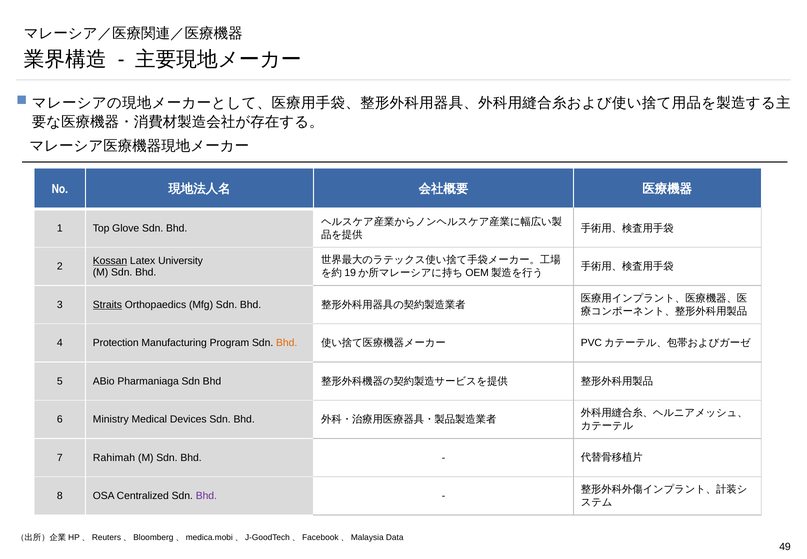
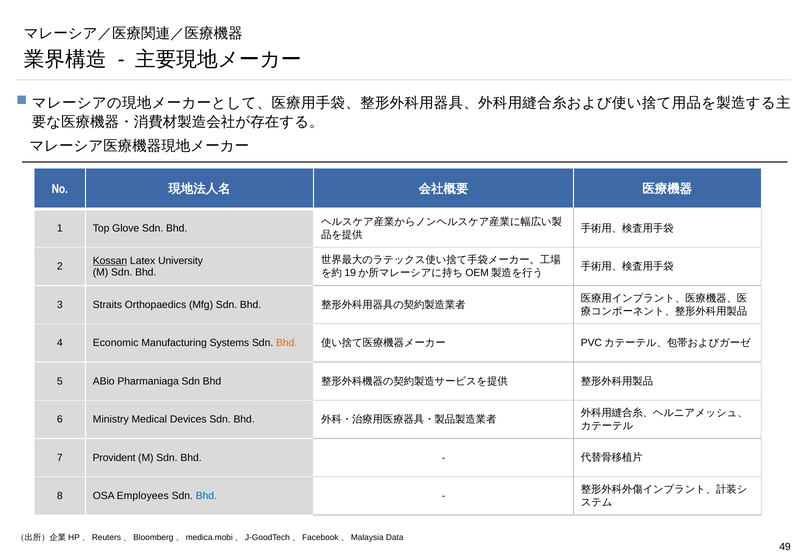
Straits underline: present -> none
Protection: Protection -> Economic
Program: Program -> Systems
Rahimah: Rahimah -> Provident
Centralized: Centralized -> Employees
Bhd at (206, 496) colour: purple -> blue
